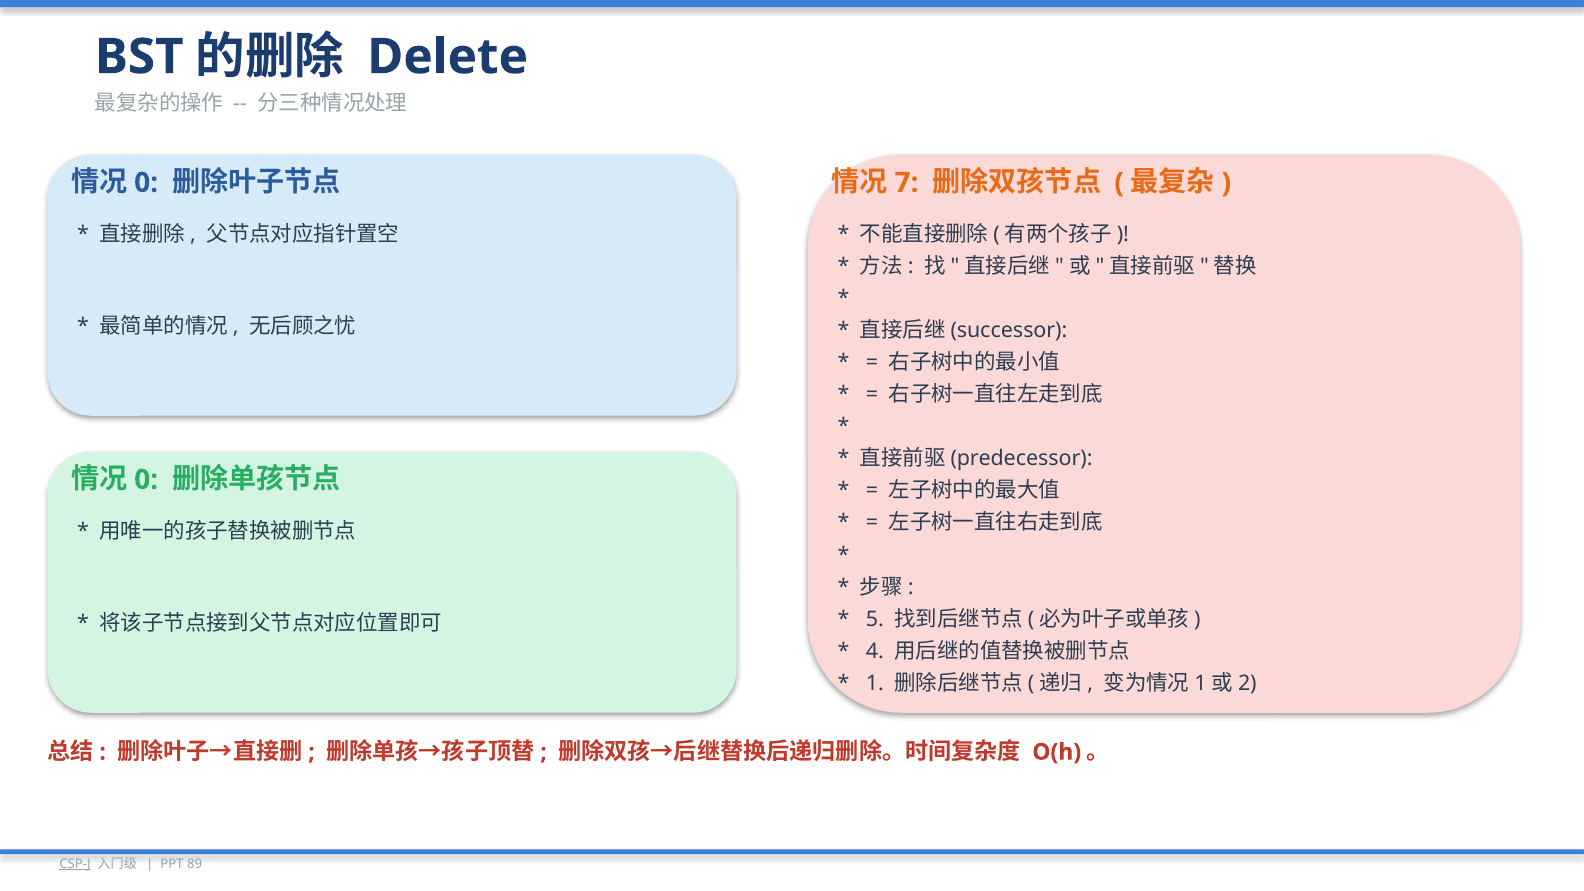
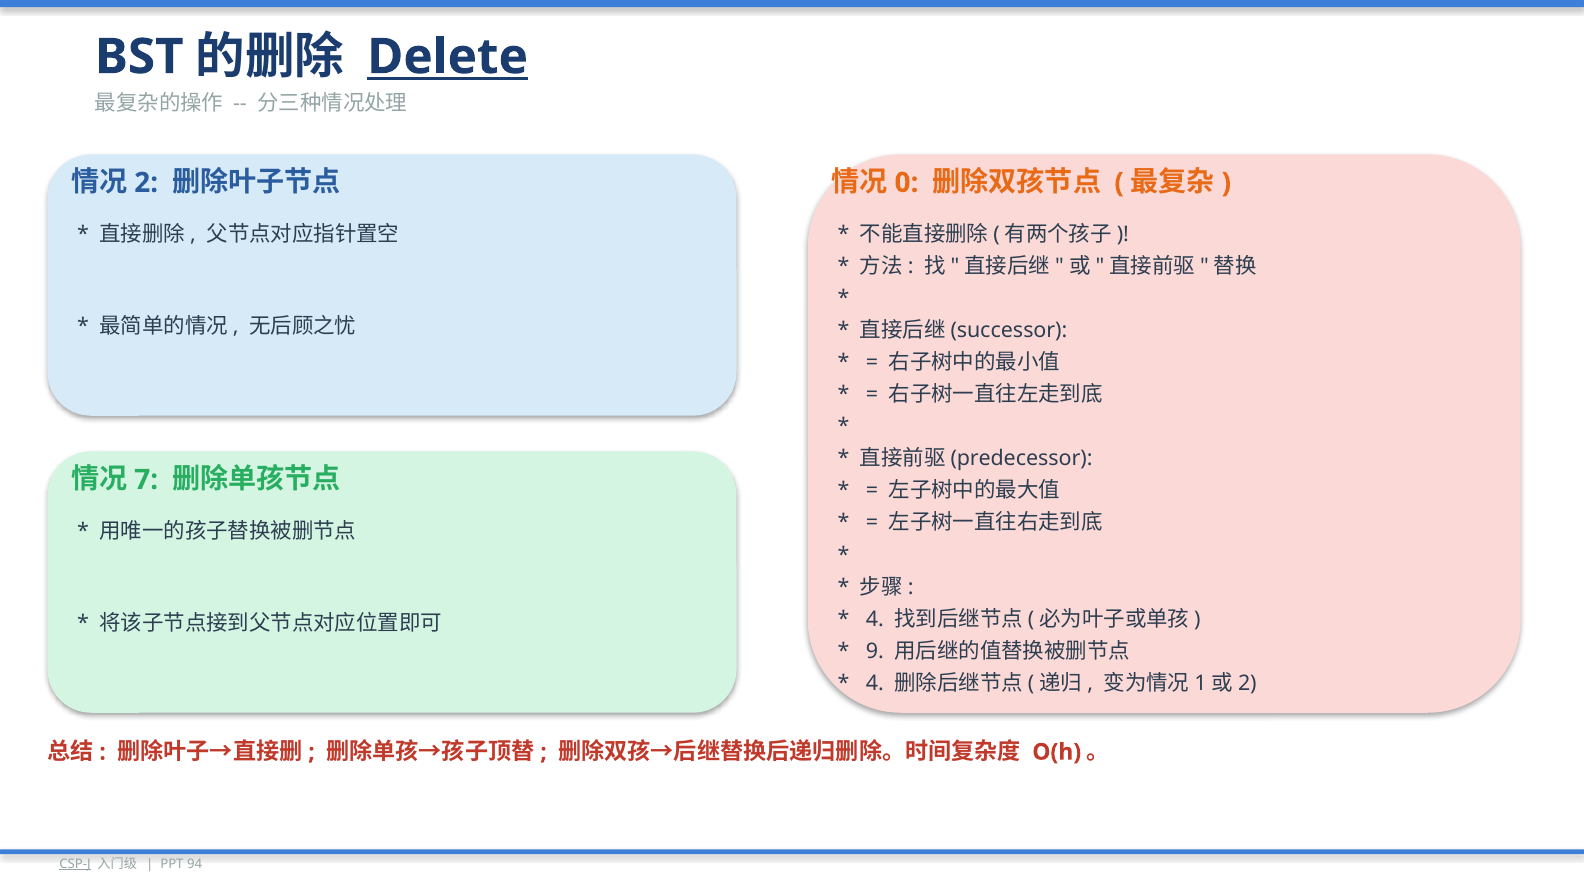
Delete underline: none -> present
0 at (146, 183): 0 -> 2
7: 7 -> 0
0 at (146, 480): 0 -> 7
5 at (875, 619): 5 -> 4
4: 4 -> 9
1 at (875, 683): 1 -> 4
89: 89 -> 94
